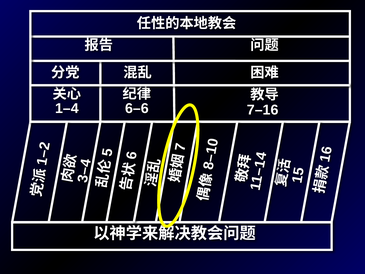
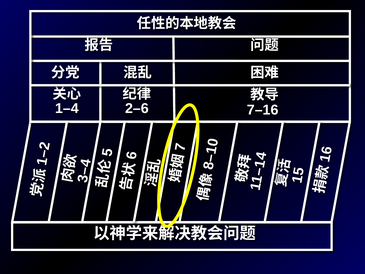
6–6: 6–6 -> 2–6
